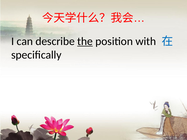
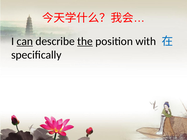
can underline: none -> present
